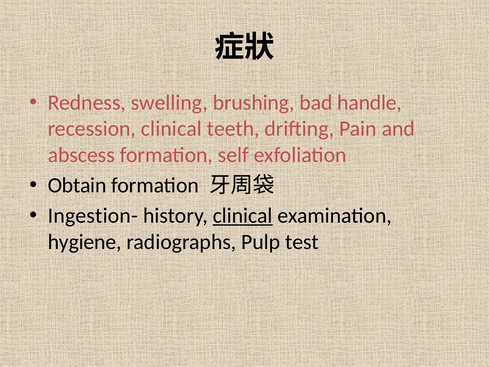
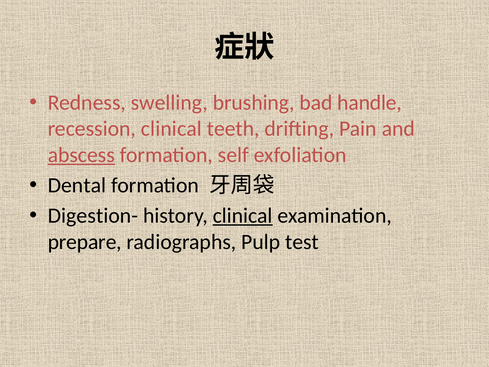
abscess underline: none -> present
Obtain: Obtain -> Dental
Ingestion-: Ingestion- -> Digestion-
hygiene: hygiene -> prepare
